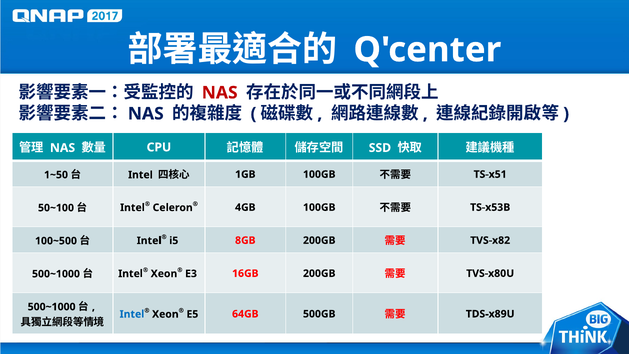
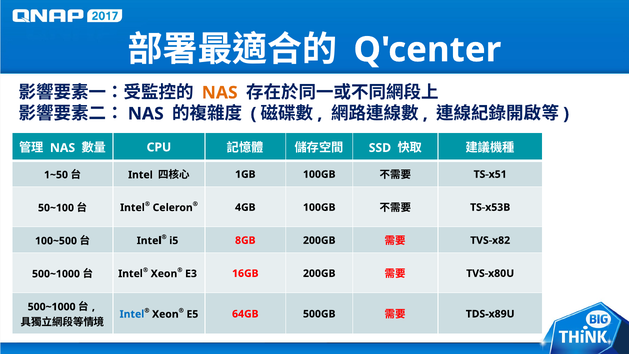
NAS at (220, 93) colour: red -> orange
